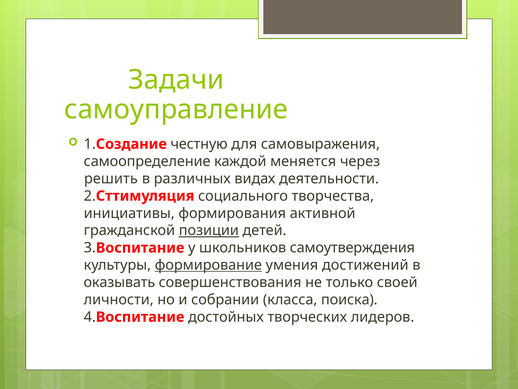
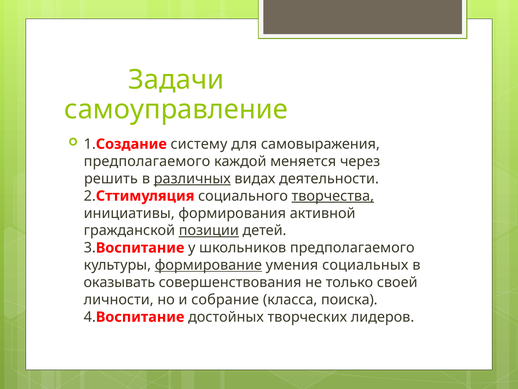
честную: честную -> систему
самоопределение at (147, 161): самоопределение -> предполагаемого
различных underline: none -> present
творчества underline: none -> present
школьников самоутверждения: самоутверждения -> предполагаемого
достижений: достижений -> социальных
собрании: собрании -> собрание
